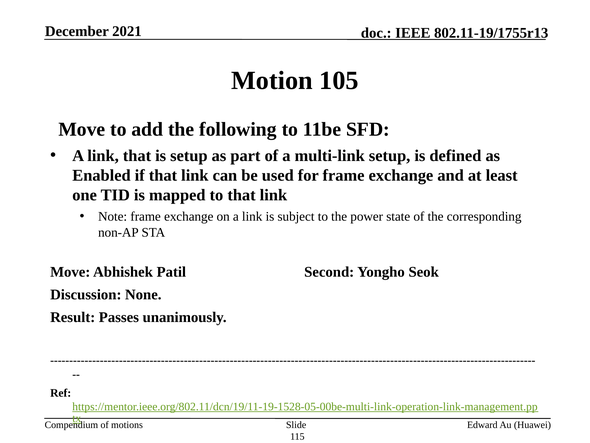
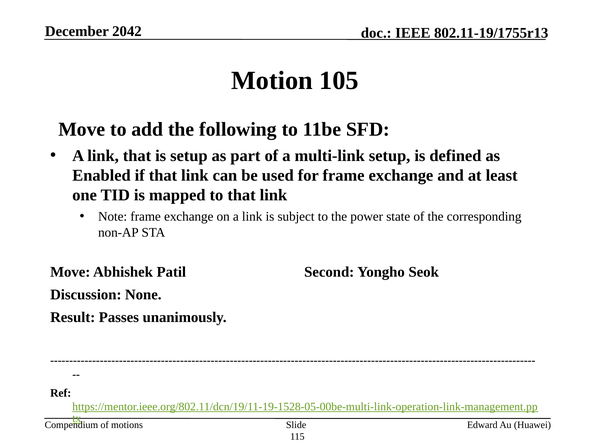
2021: 2021 -> 2042
